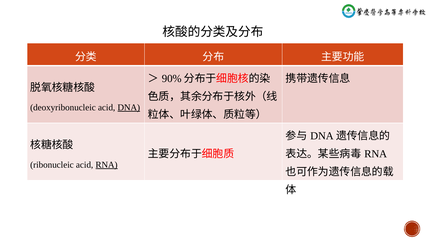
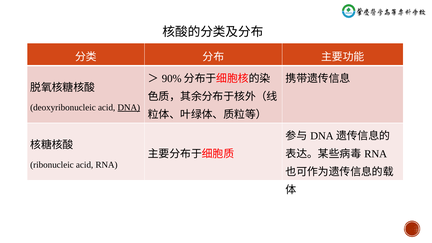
RNA at (107, 165) underline: present -> none
